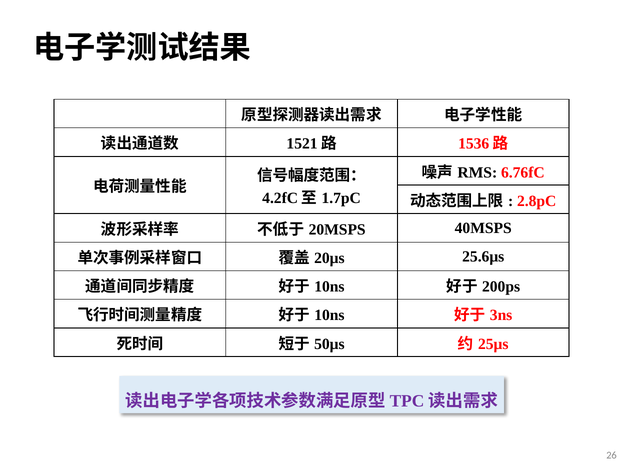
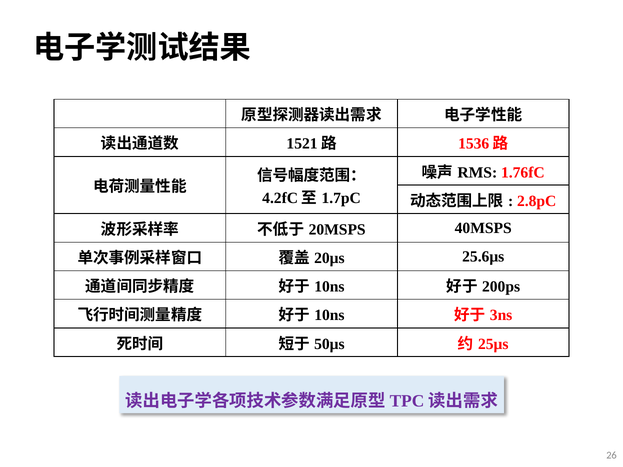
6.76fC: 6.76fC -> 1.76fC
